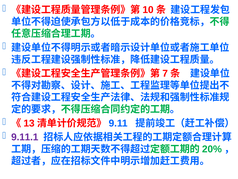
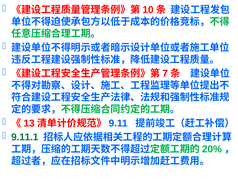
9.11.1 colour: purple -> green
